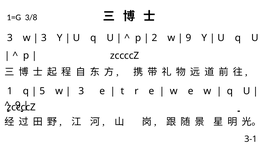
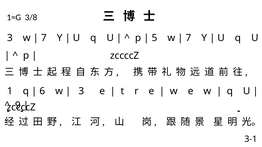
3 at (44, 38): 3 -> 7
2 at (154, 38): 2 -> 5
9 at (188, 38): 9 -> 7
5: 5 -> 6
